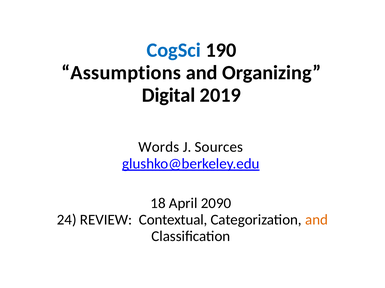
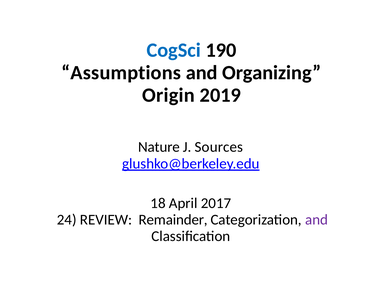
Digital: Digital -> Origin
Words: Words -> Nature
2090: 2090 -> 2017
Contextual: Contextual -> Remainder
and at (317, 220) colour: orange -> purple
